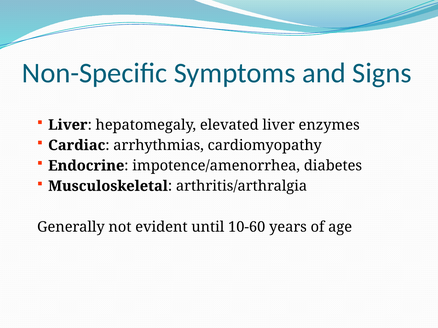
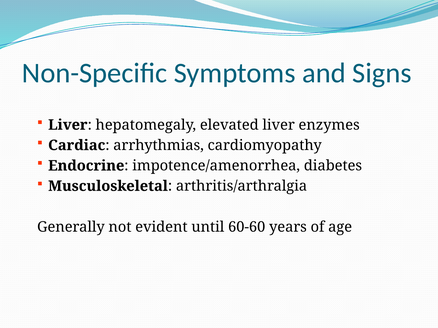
10-60: 10-60 -> 60-60
